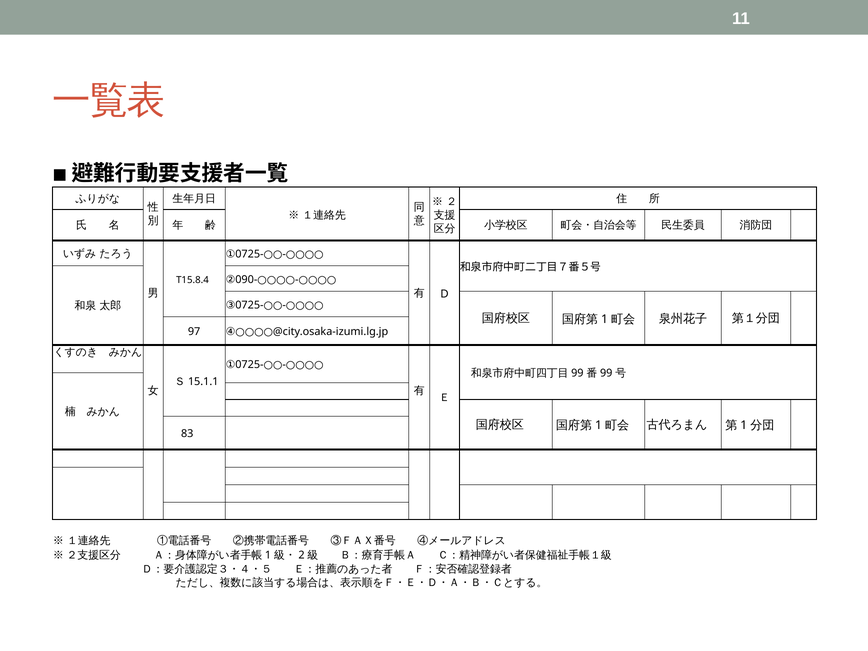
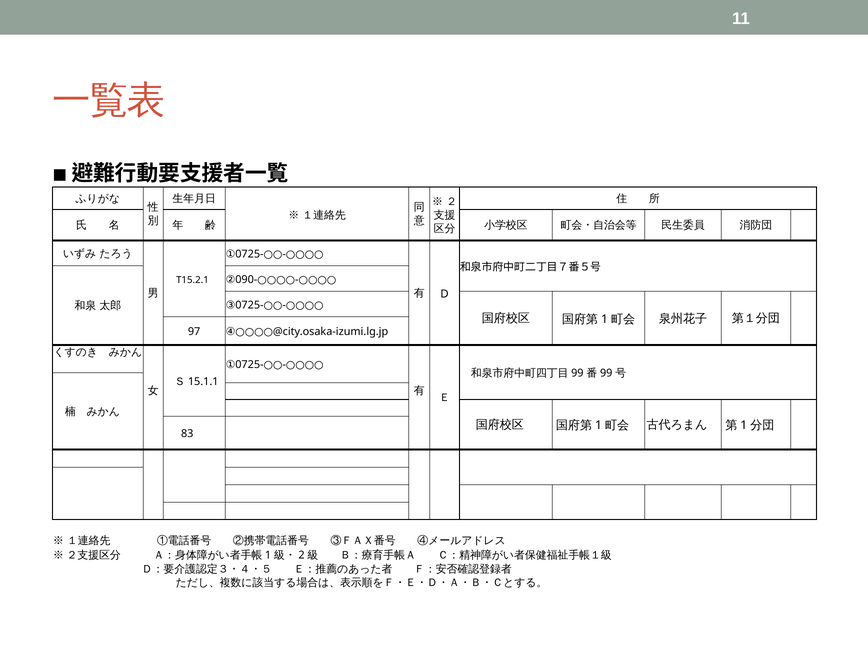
T15.8.4: T15.8.4 -> T15.2.1
